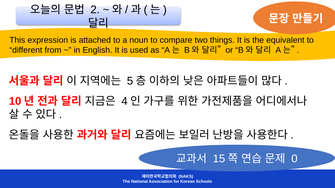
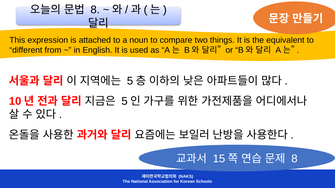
2 at (95, 10): 2 -> 8
4 at (125, 101): 4 -> 5
0 at (294, 159): 0 -> 8
